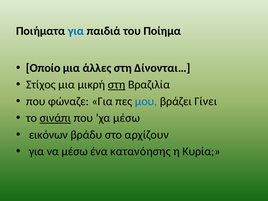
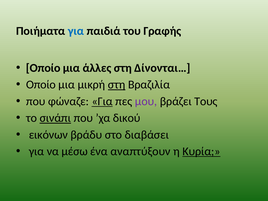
Ποίημα: Ποίημα -> Γραφής
Στίχος at (41, 85): Στίχος -> Οποίο
Για at (102, 101) underline: none -> present
μου colour: blue -> purple
Γίνει: Γίνει -> Τους
’χα μέσω: μέσω -> δικού
αρχίζουν: αρχίζουν -> διαβάσει
κατανόησης: κατανόησης -> αναπτύξουν
Κυρία underline: none -> present
